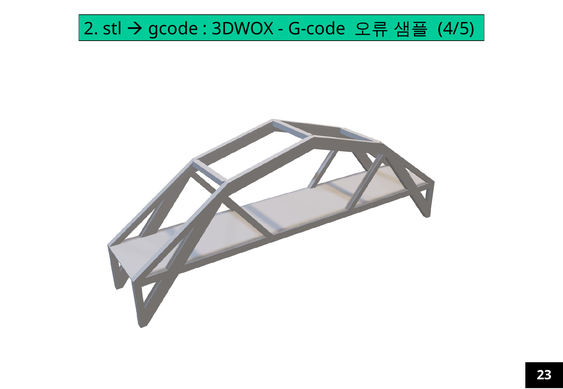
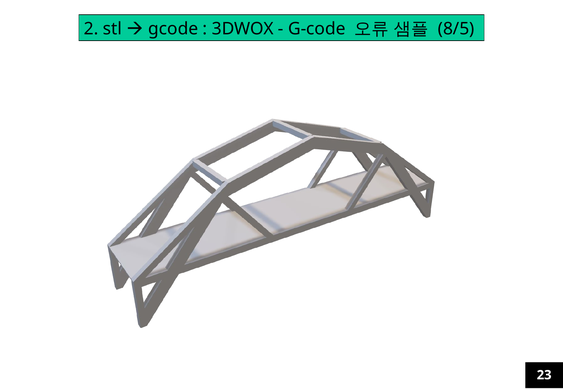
4/5: 4/5 -> 8/5
